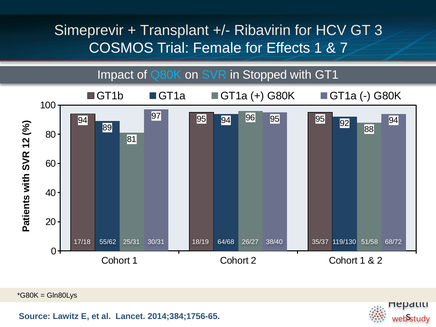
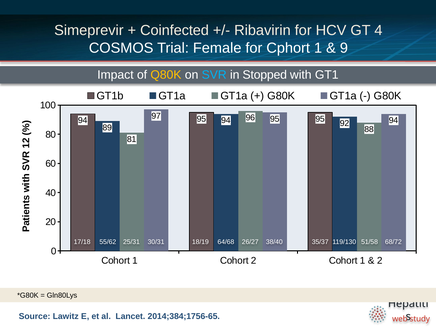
Transplant: Transplant -> Coinfected
3: 3 -> 4
Effects: Effects -> Cphort
7: 7 -> 9
Q80K colour: light blue -> yellow
